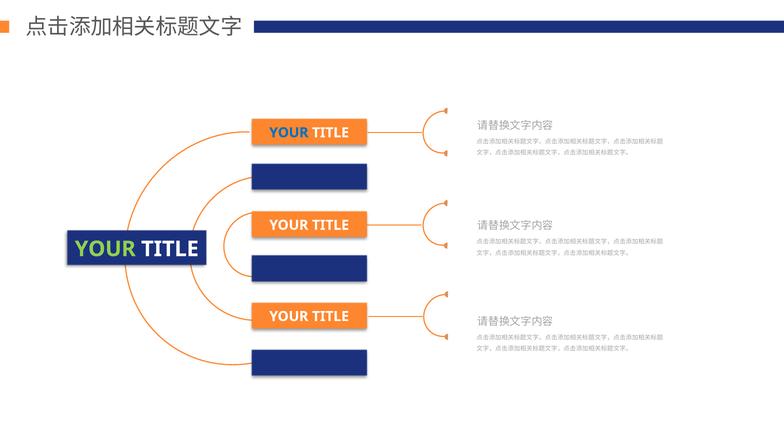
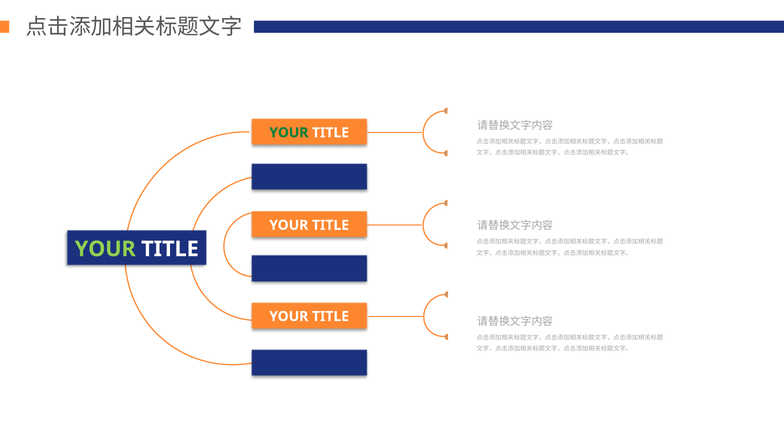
YOUR at (289, 133) colour: blue -> green
